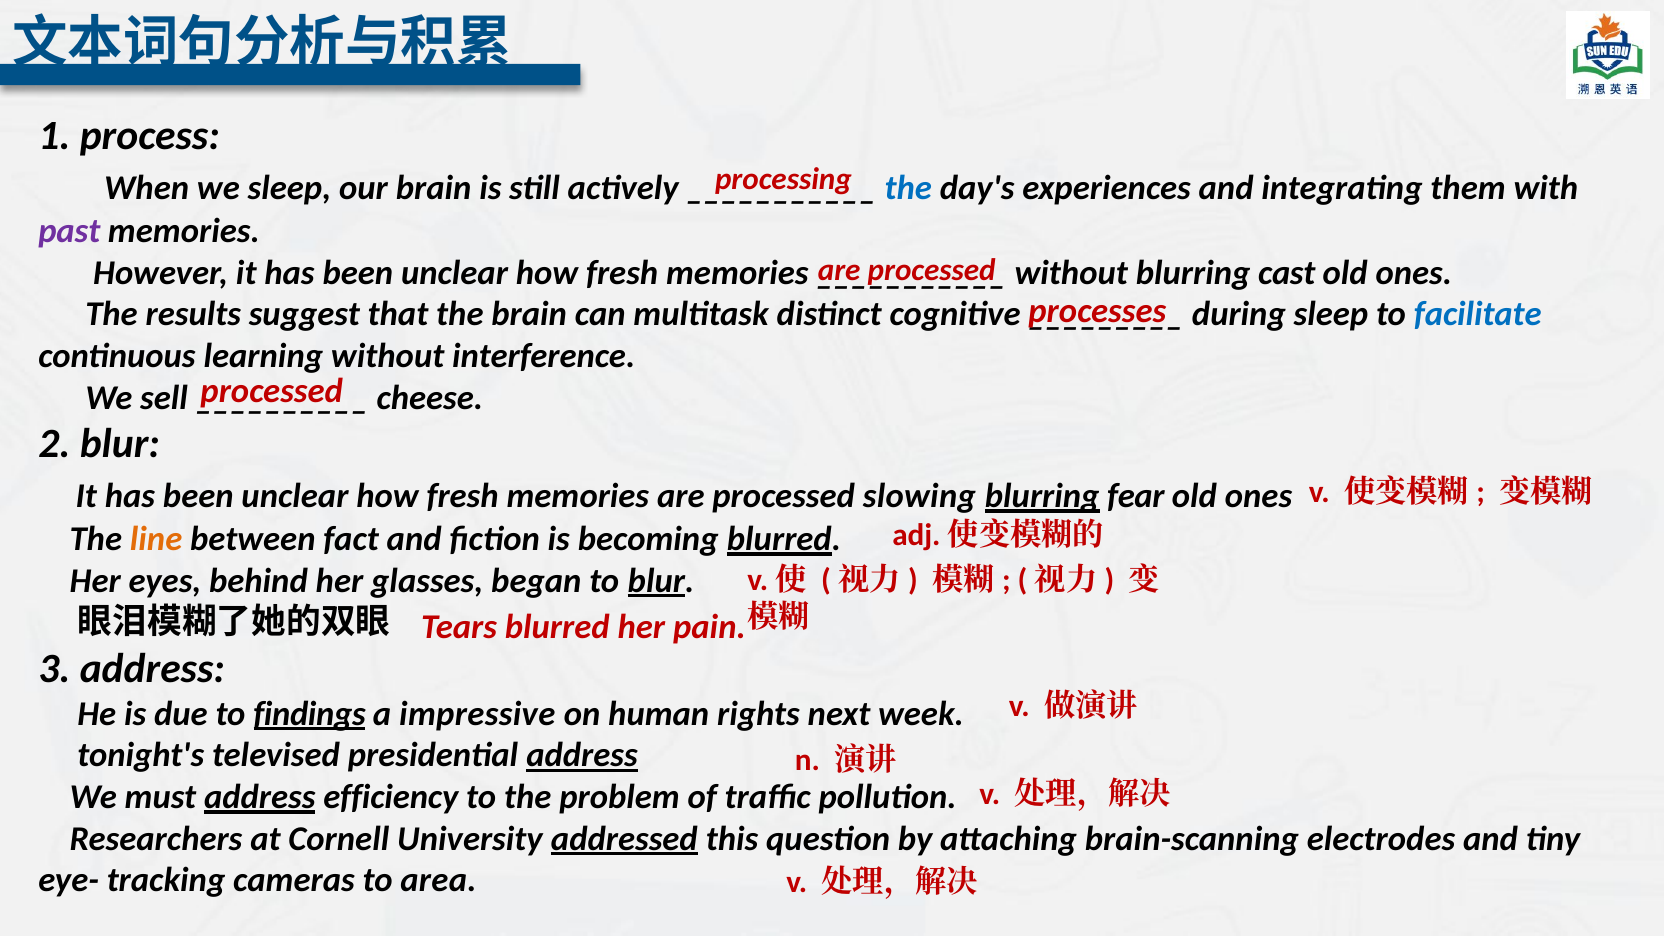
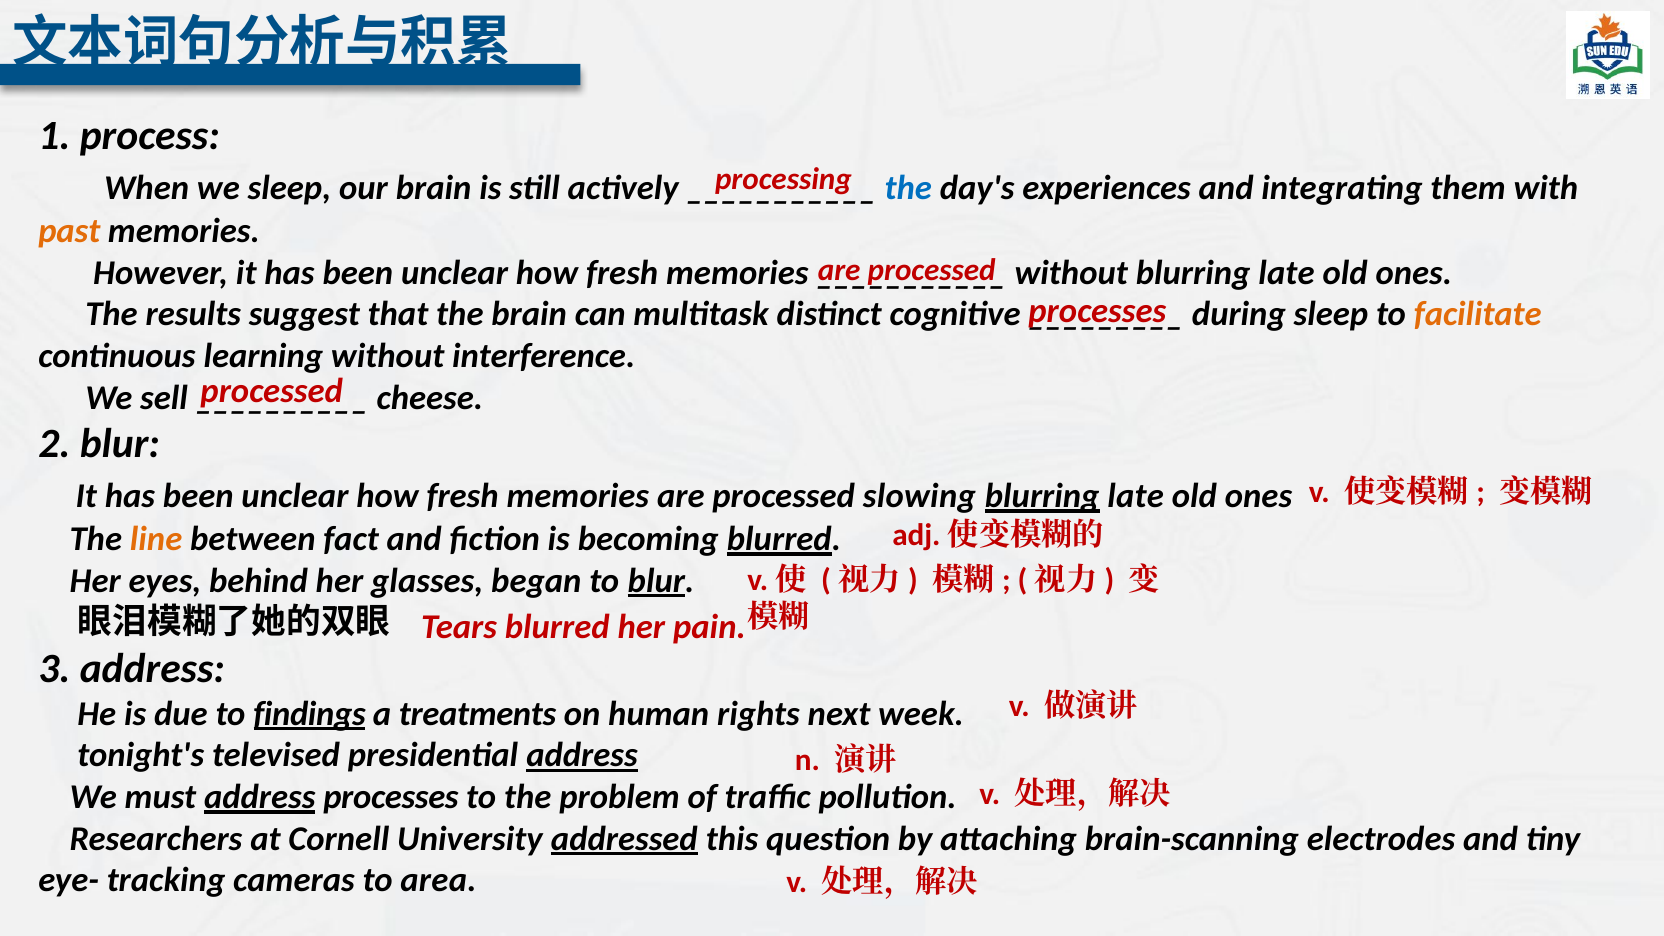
past colour: purple -> orange
without blurring cast: cast -> late
facilitate colour: blue -> orange
fear at (1136, 496): fear -> late
impressive: impressive -> treatments
address efficiency: efficiency -> processes
